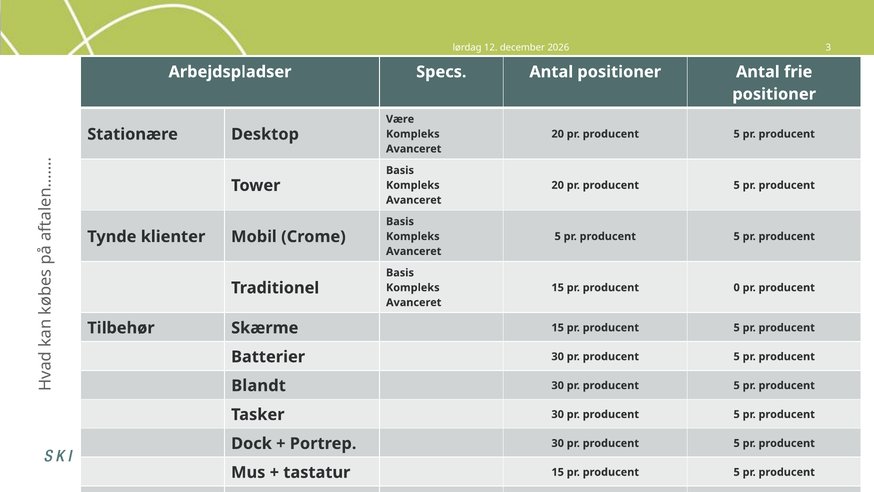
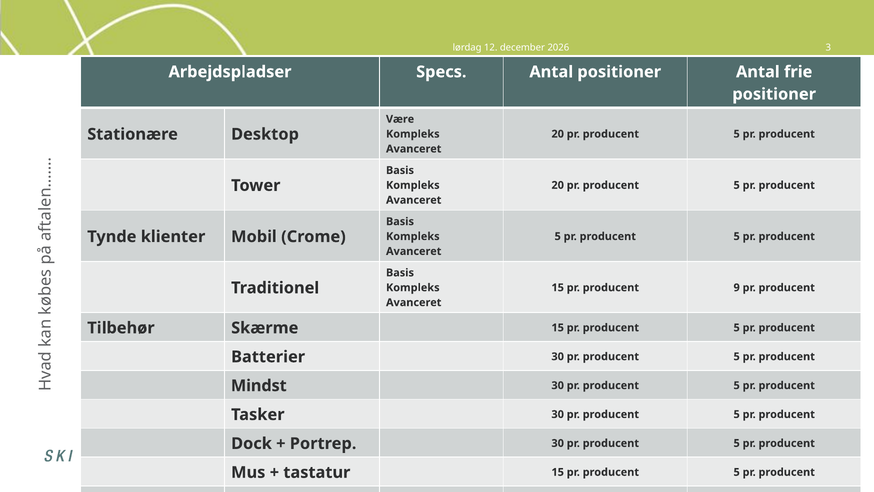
0: 0 -> 9
Blandt: Blandt -> Mindst
